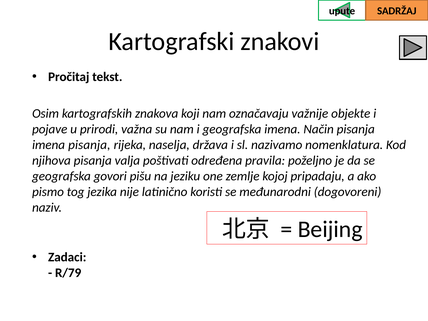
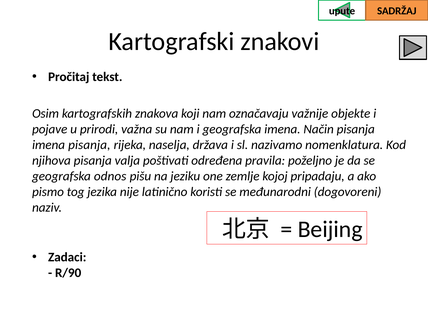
govori: govori -> odnos
R/79: R/79 -> R/90
